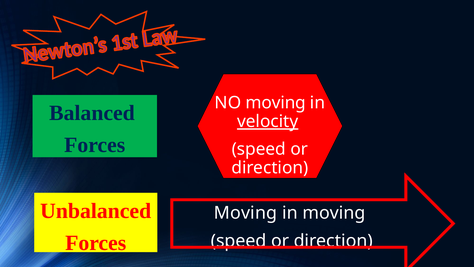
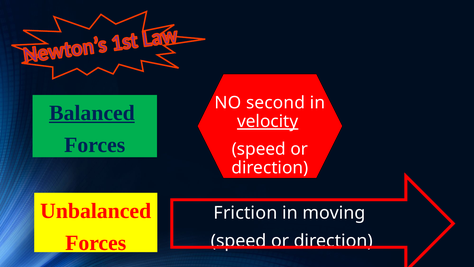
NO moving: moving -> second
Balanced underline: none -> present
Moving at (245, 213): Moving -> Friction
